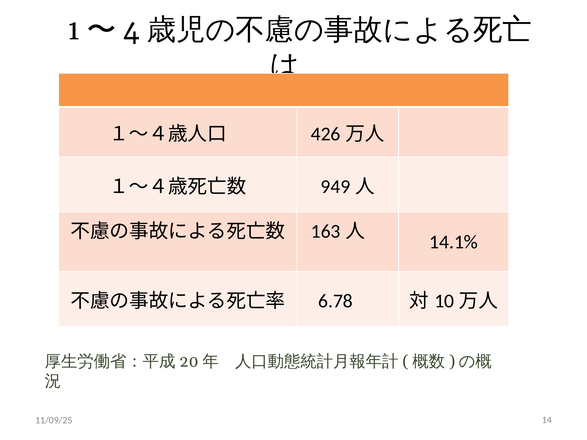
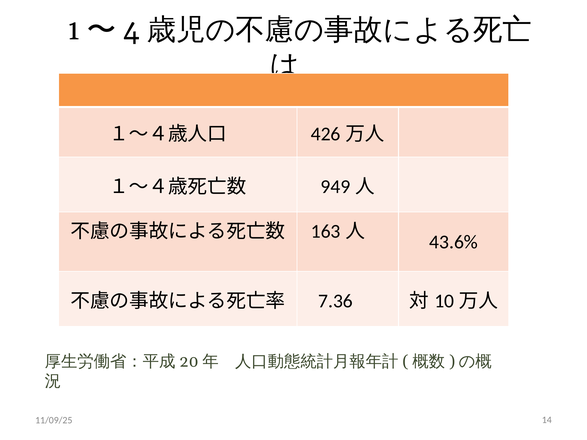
14.1%: 14.1% -> 43.6%
6.78: 6.78 -> 7.36
